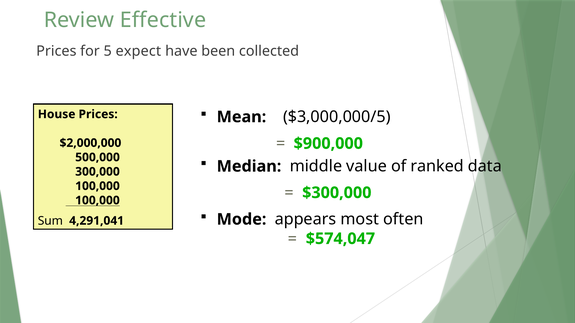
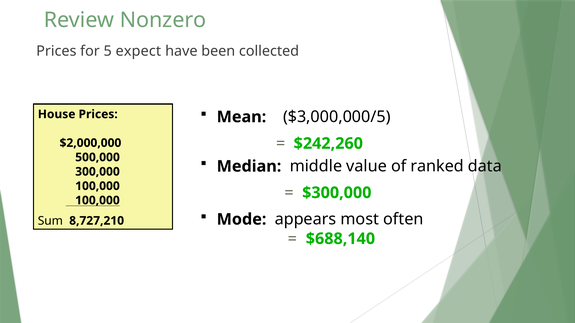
Effective: Effective -> Nonzero
$900,000: $900,000 -> $242,260
4,291,041: 4,291,041 -> 8,727,210
$574,047: $574,047 -> $688,140
